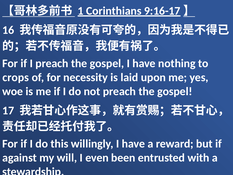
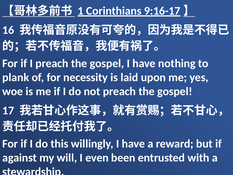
crops: crops -> plank
